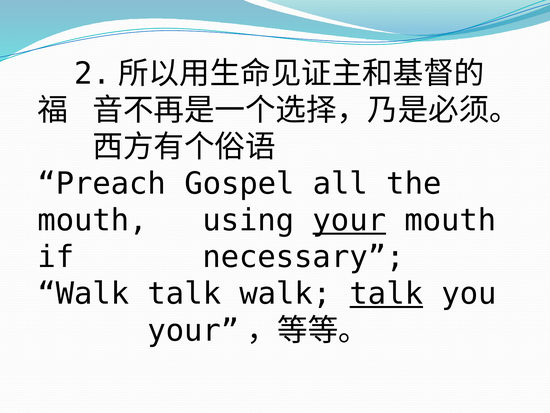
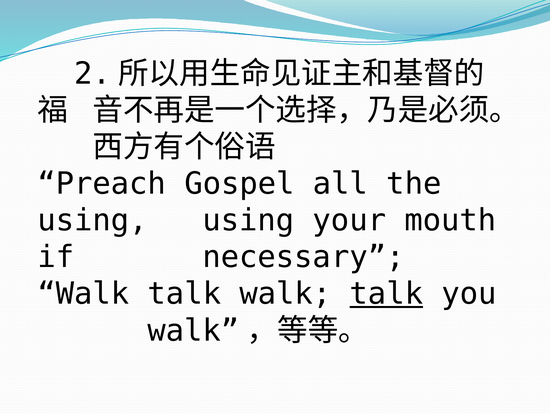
mouth at (93, 220): mouth -> using
your at (349, 220) underline: present -> none
your at (193, 330): your -> walk
